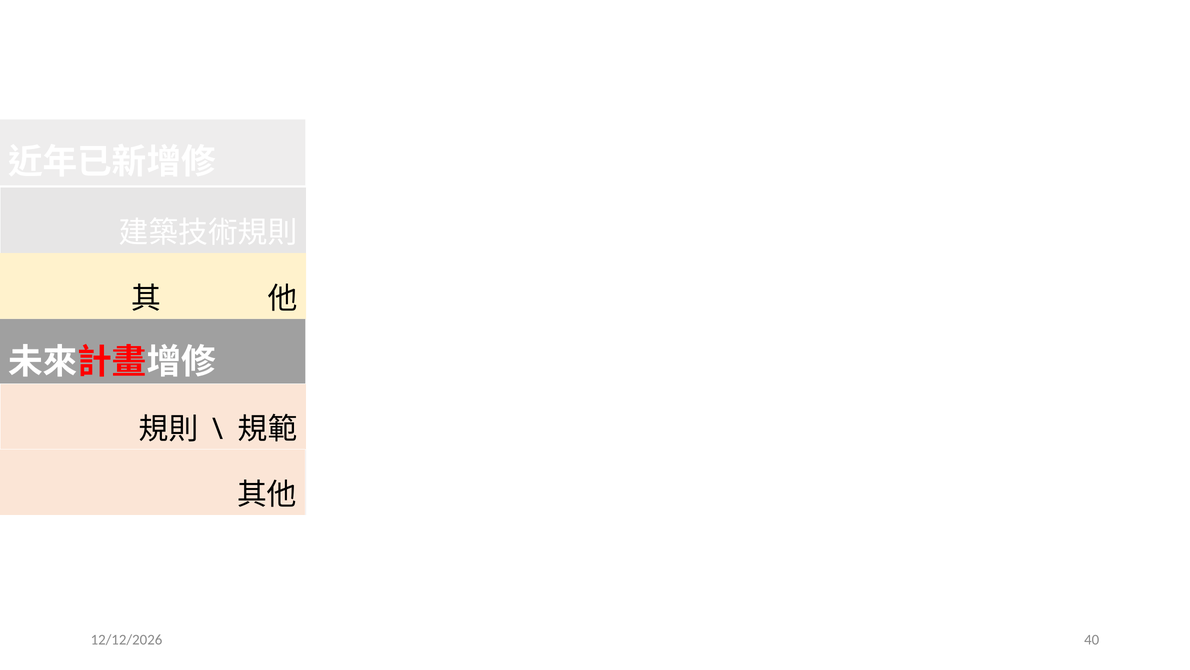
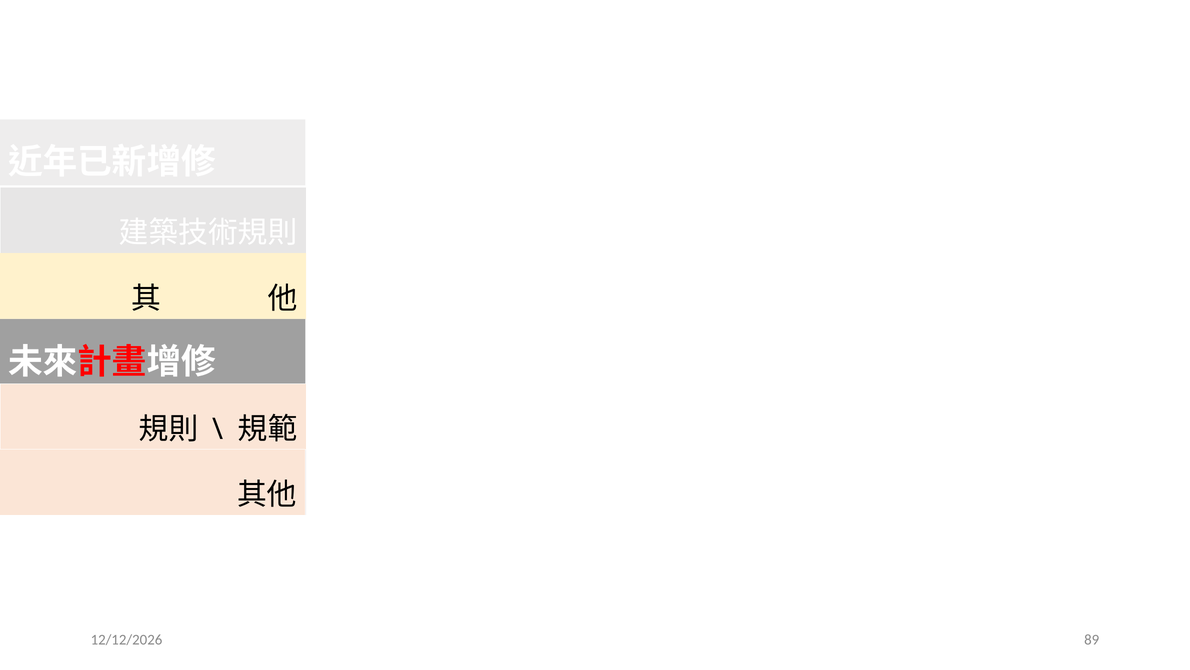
40: 40 -> 89
